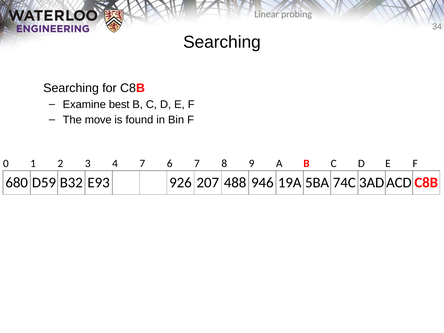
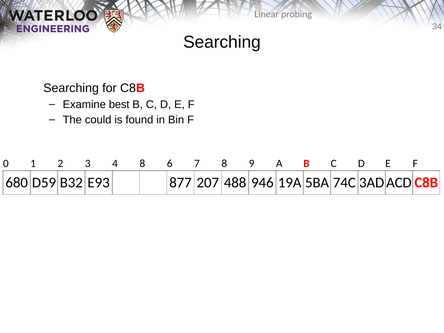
move: move -> could
4 7: 7 -> 8
926: 926 -> 877
